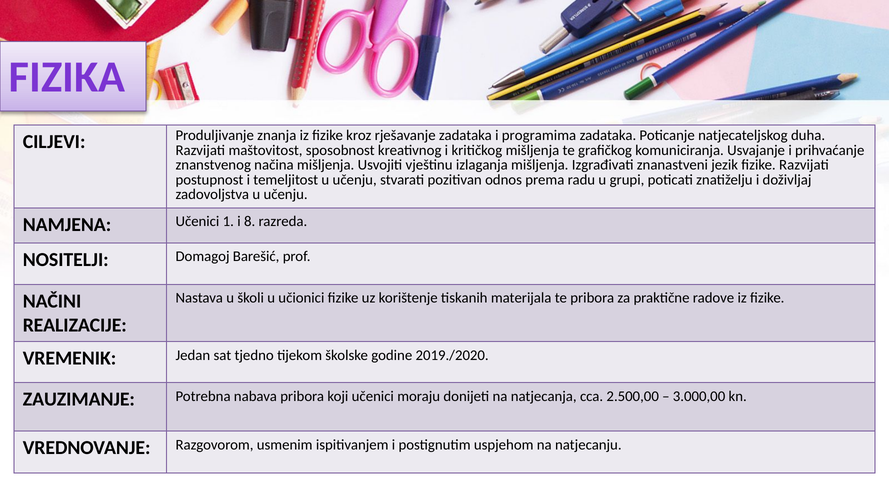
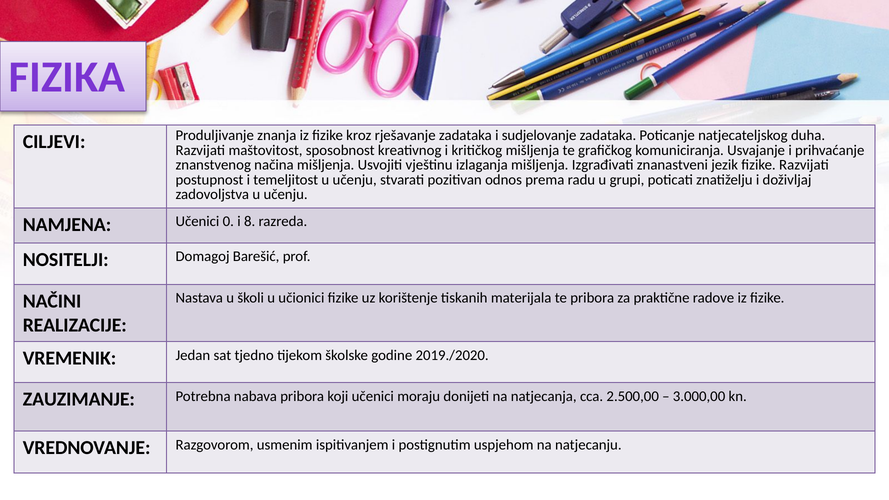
programima: programima -> sudjelovanje
1: 1 -> 0
